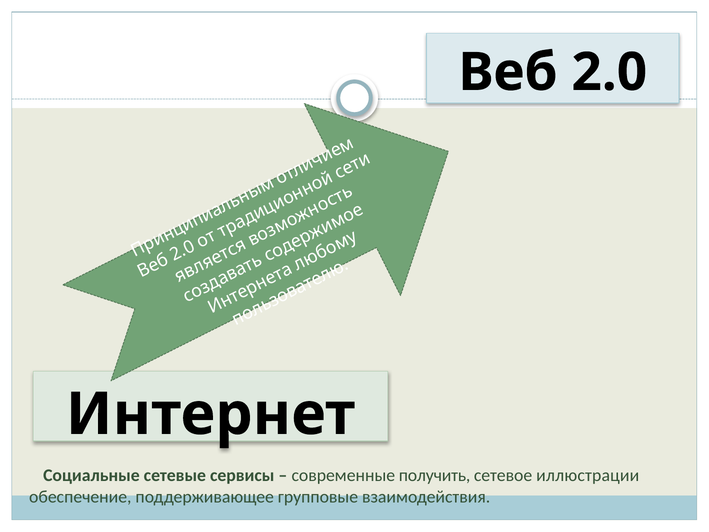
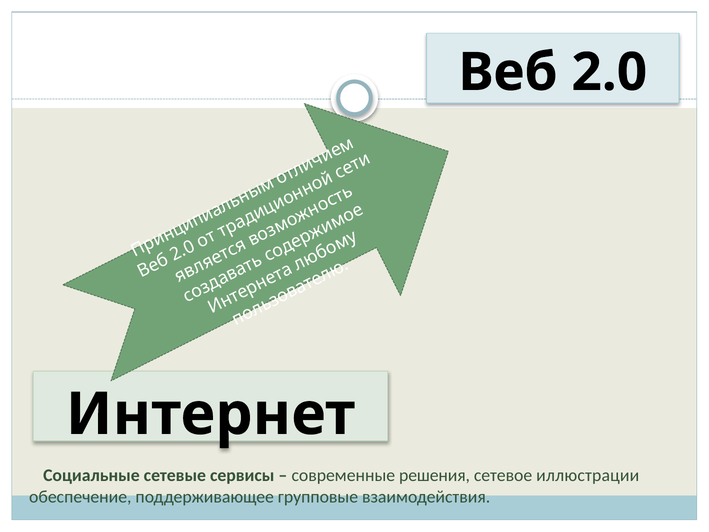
получить: получить -> решения
